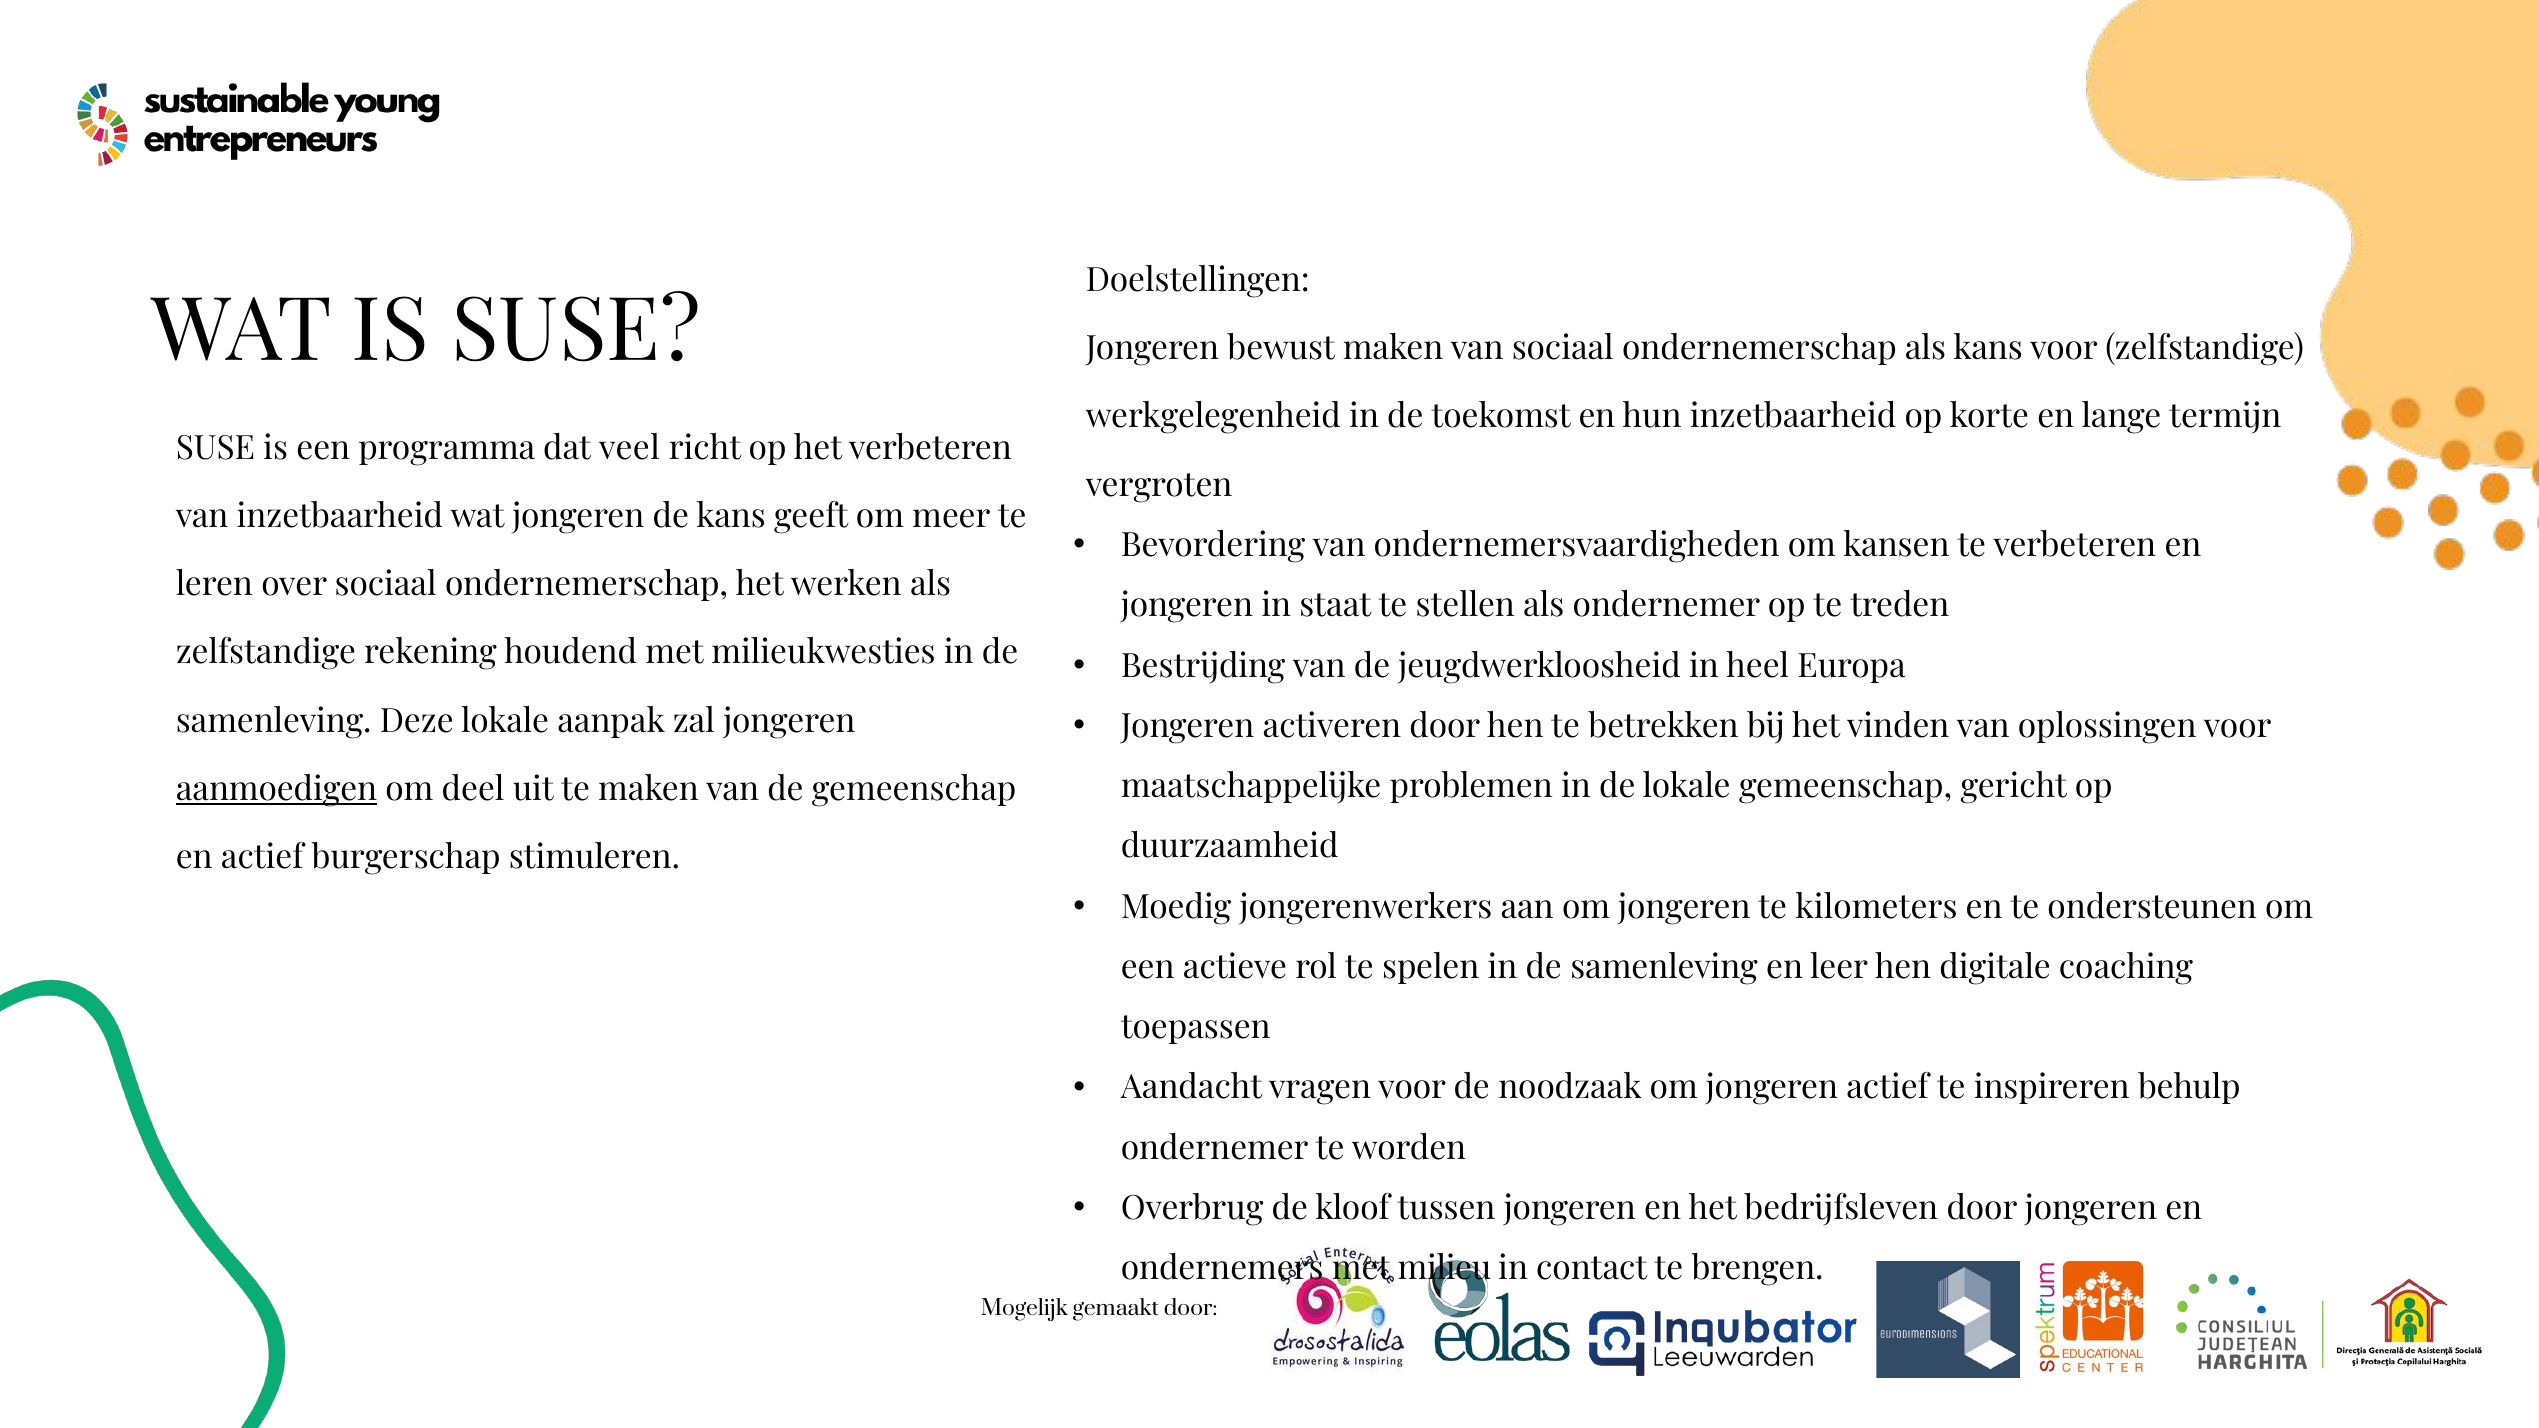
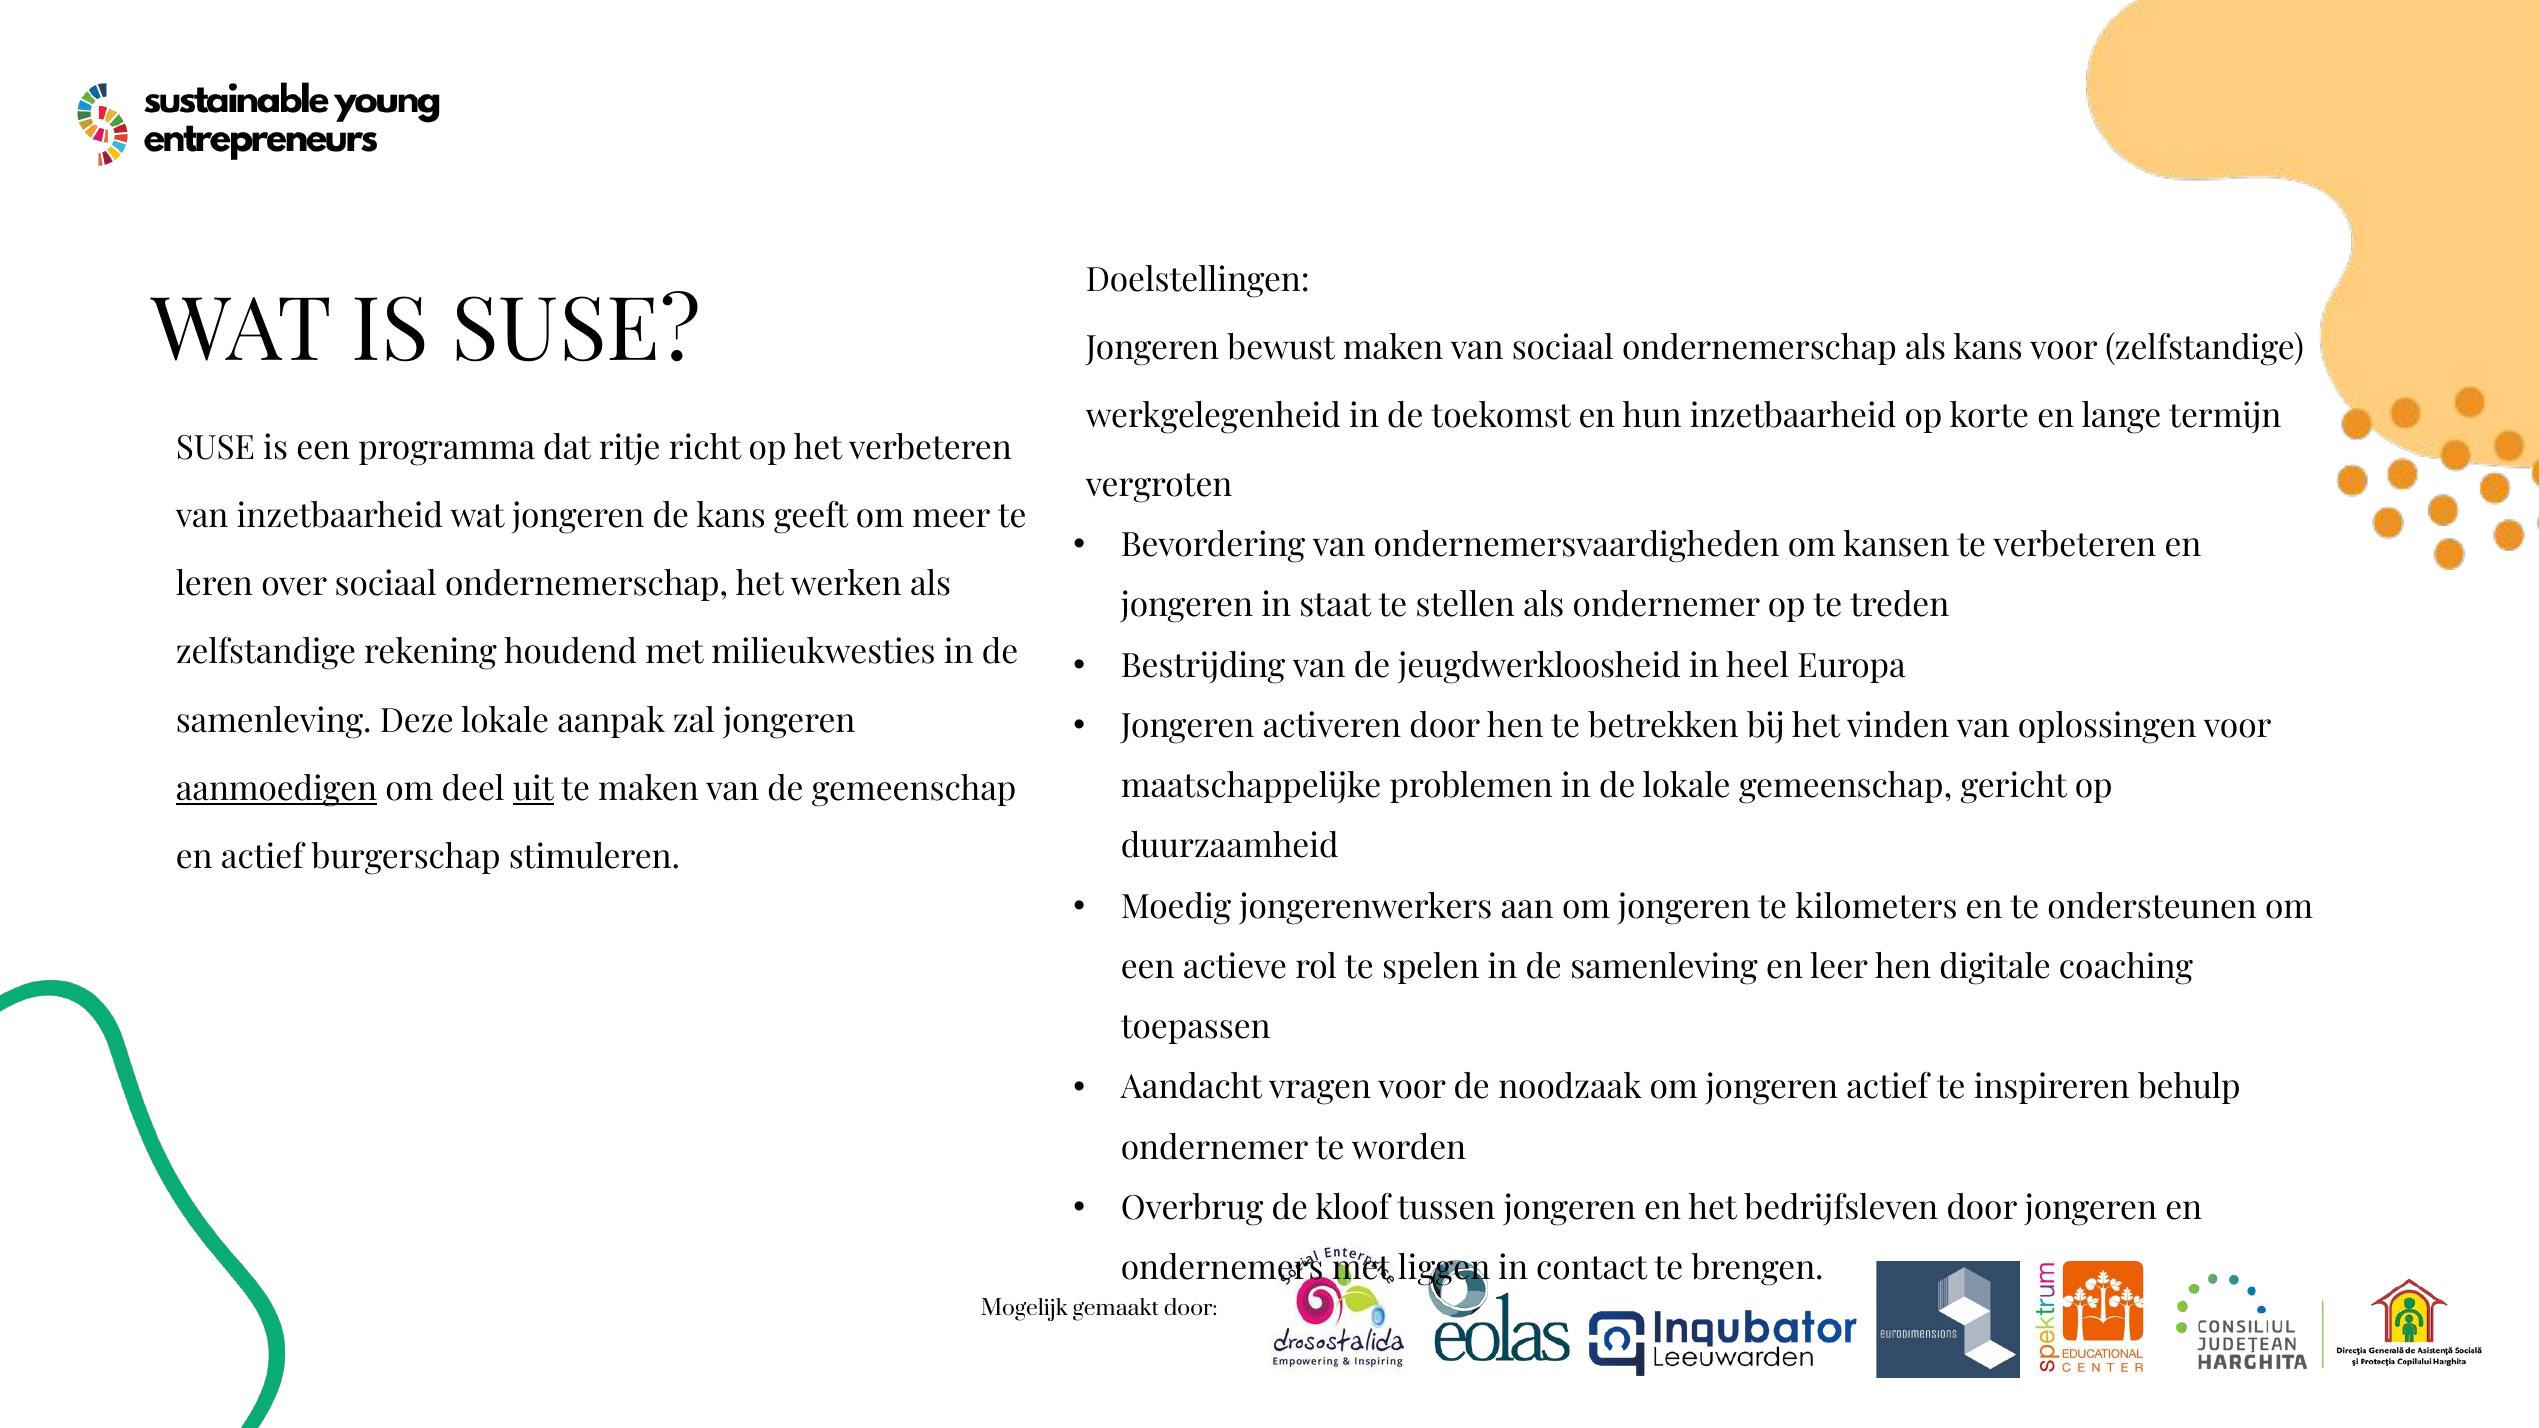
veel: veel -> ritje
uit underline: none -> present
milieu: milieu -> liggen
